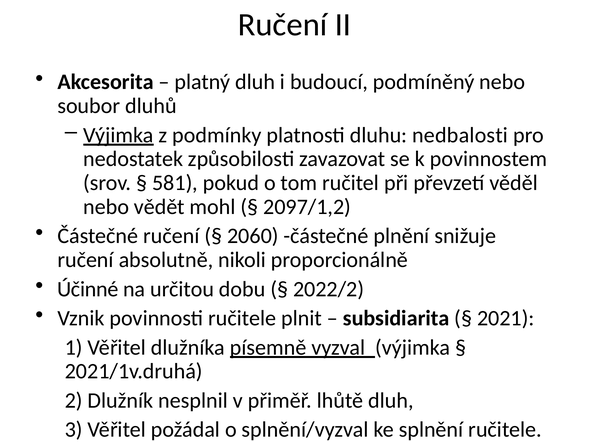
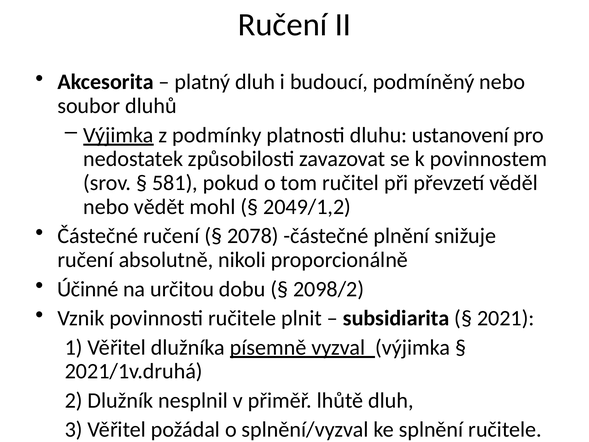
nedbalosti: nedbalosti -> ustanovení
2097/1,2: 2097/1,2 -> 2049/1,2
2060: 2060 -> 2078
2022/2: 2022/2 -> 2098/2
